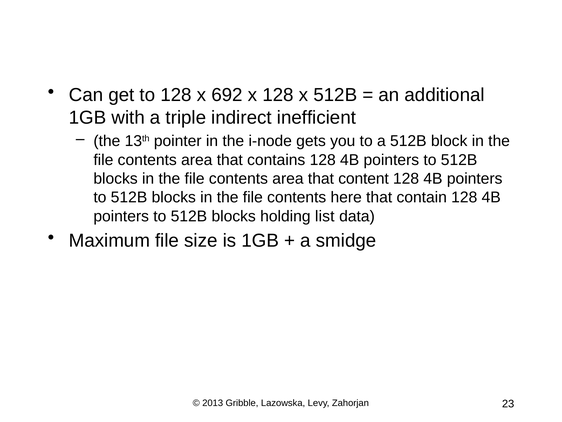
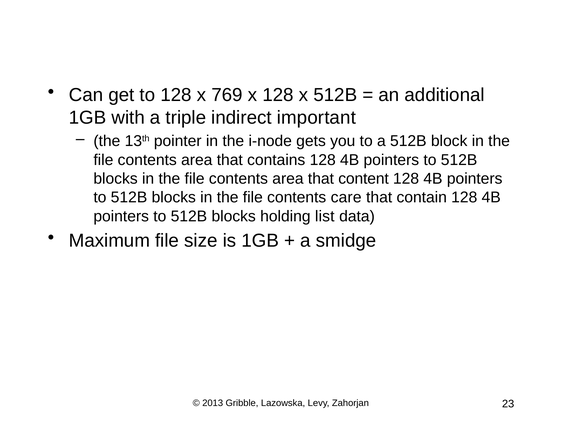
692: 692 -> 769
inefficient: inefficient -> important
here: here -> care
